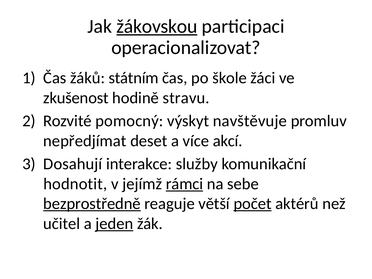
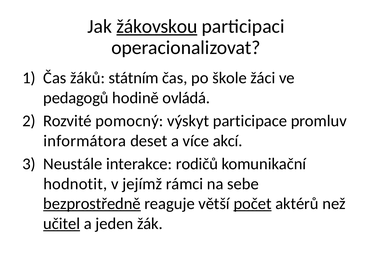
zkušenost: zkušenost -> pedagogů
stravu: stravu -> ovládá
navštěvuje: navštěvuje -> participace
nepředjímat: nepředjímat -> informátora
Dosahují: Dosahují -> Neustále
služby: služby -> rodičů
rámci underline: present -> none
učitel underline: none -> present
jeden underline: present -> none
